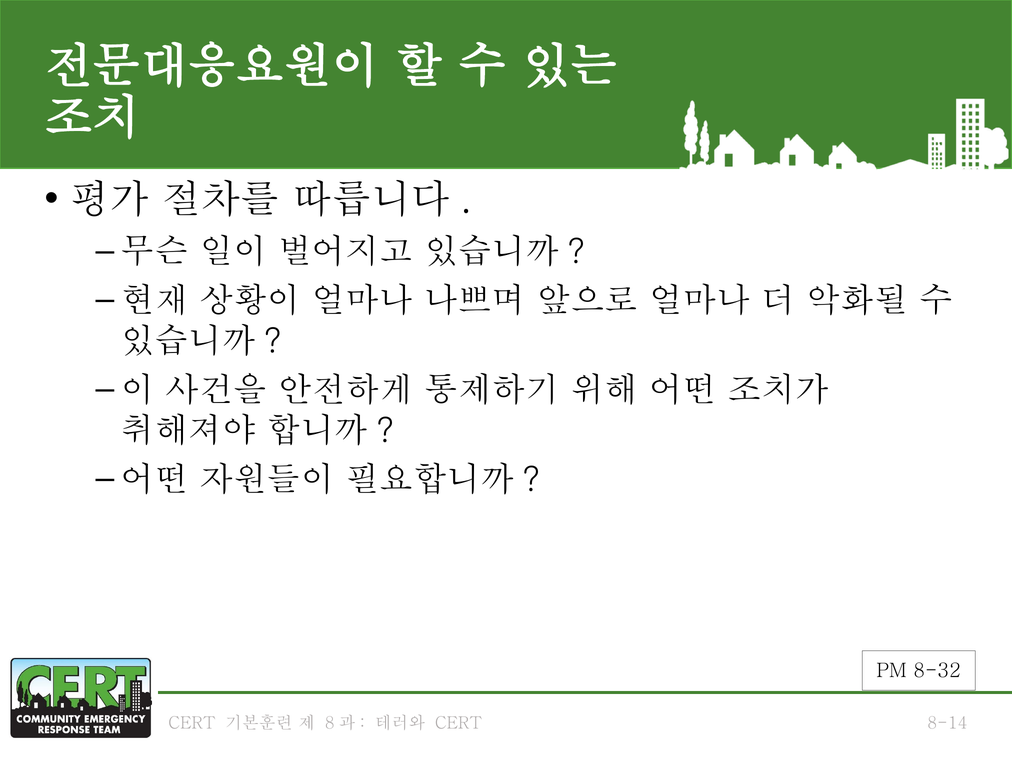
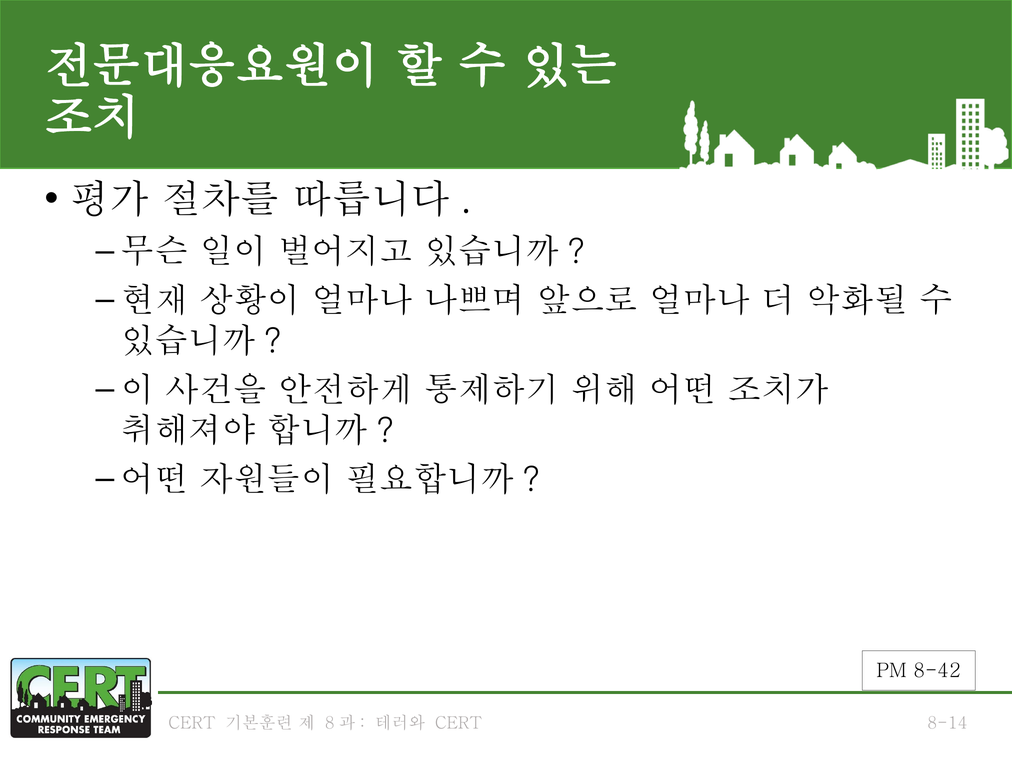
8-32: 8-32 -> 8-42
